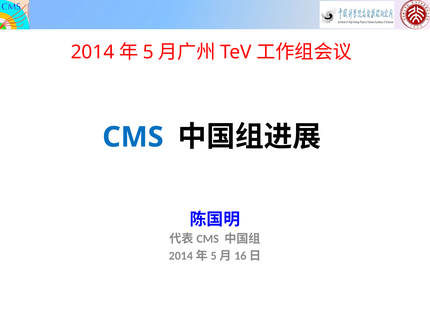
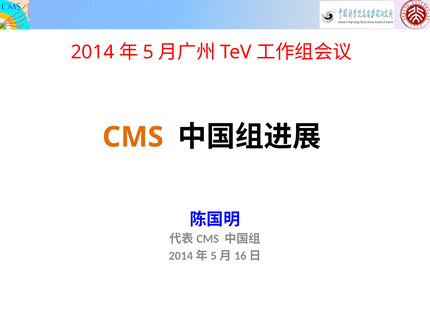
CMS colour: blue -> orange
